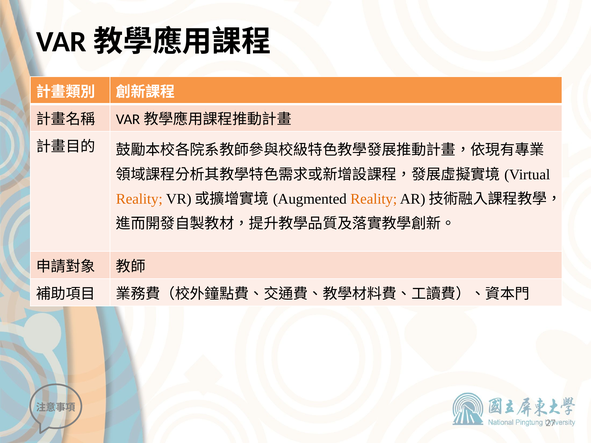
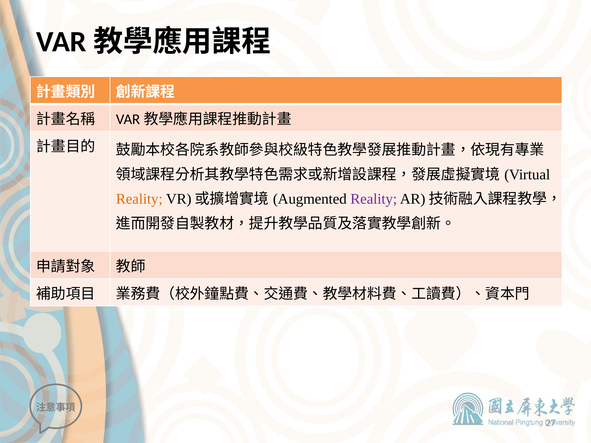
Reality at (374, 199) colour: orange -> purple
